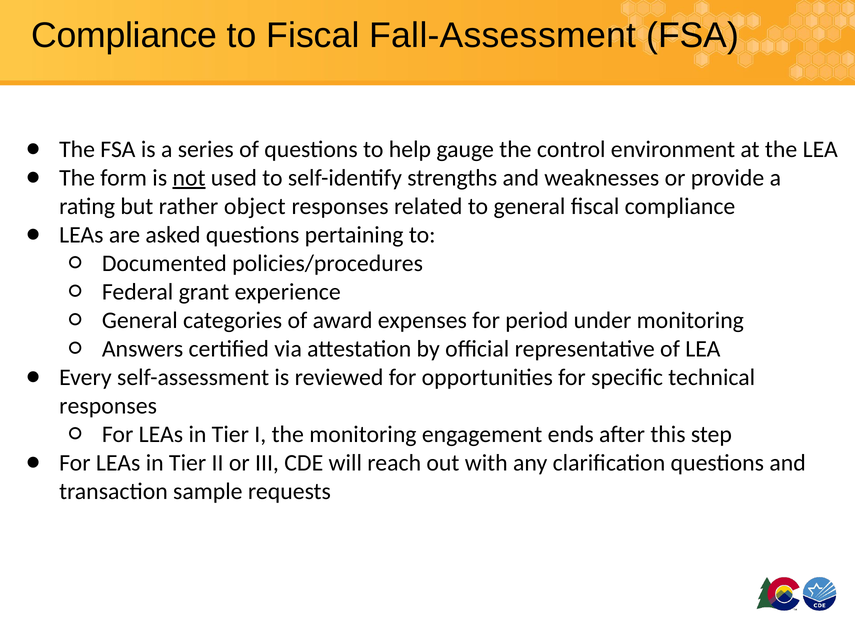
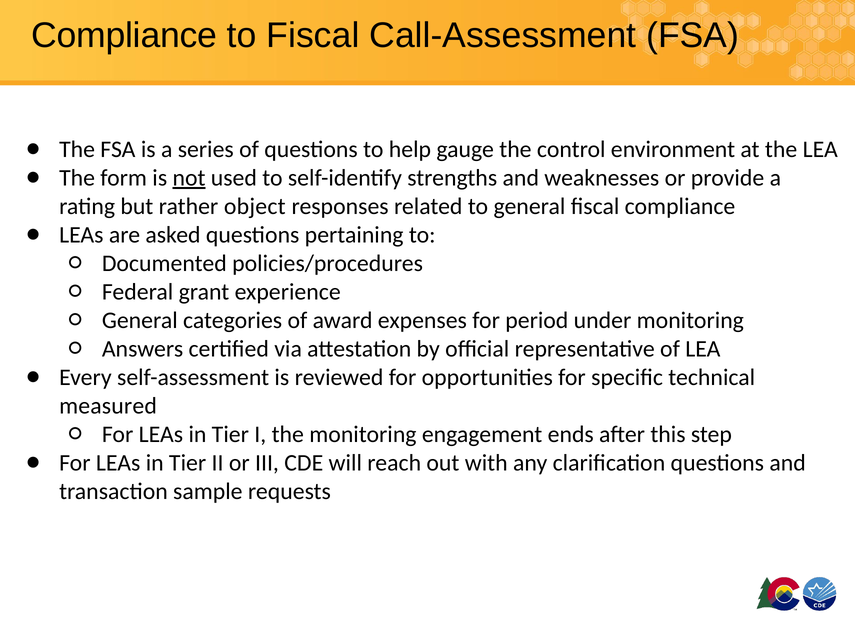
Fall-Assessment: Fall-Assessment -> Call-Assessment
responses at (108, 406): responses -> measured
